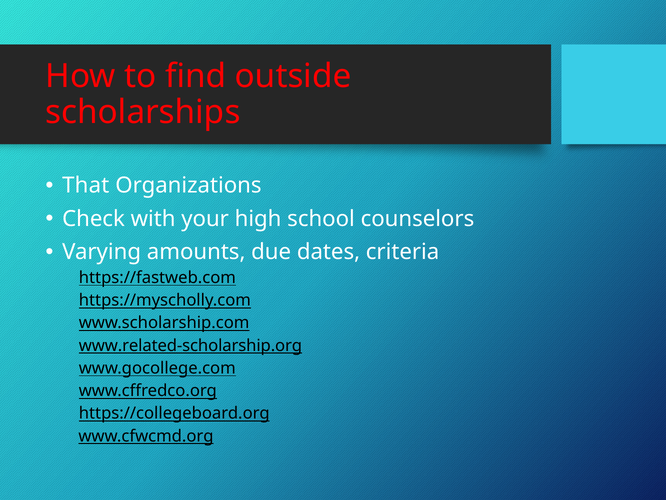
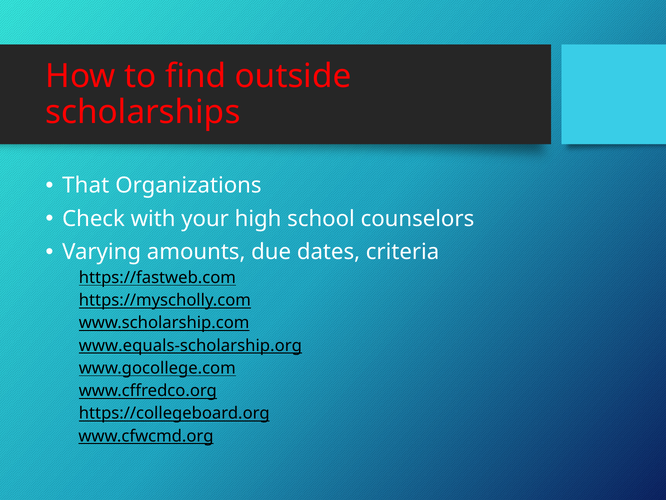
www.related-scholarship.org: www.related-scholarship.org -> www.equals-scholarship.org
